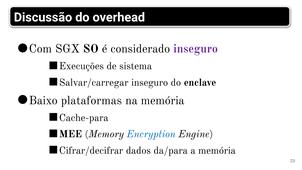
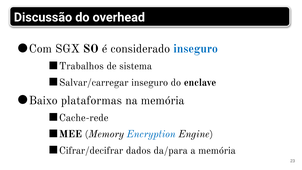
inseguro at (196, 49) colour: purple -> blue
Execuções: Execuções -> Trabalhos
Cache-para: Cache-para -> Cache-rede
